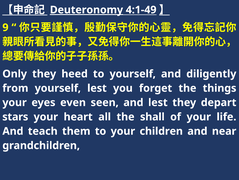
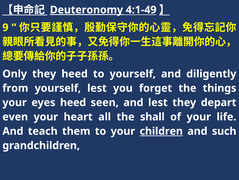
eyes even: even -> heed
stars: stars -> even
children underline: none -> present
near: near -> such
